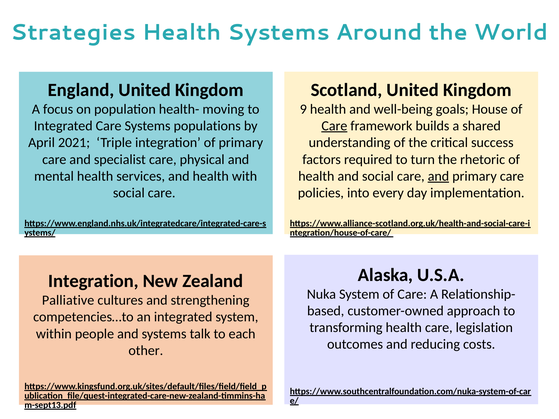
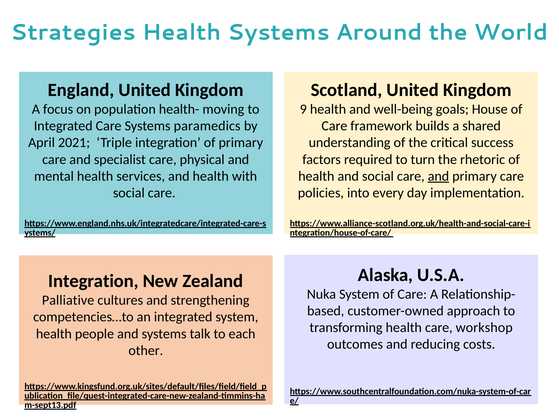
populations: populations -> paramedics
Care at (334, 126) underline: present -> none
legislation: legislation -> workshop
within at (54, 334): within -> health
